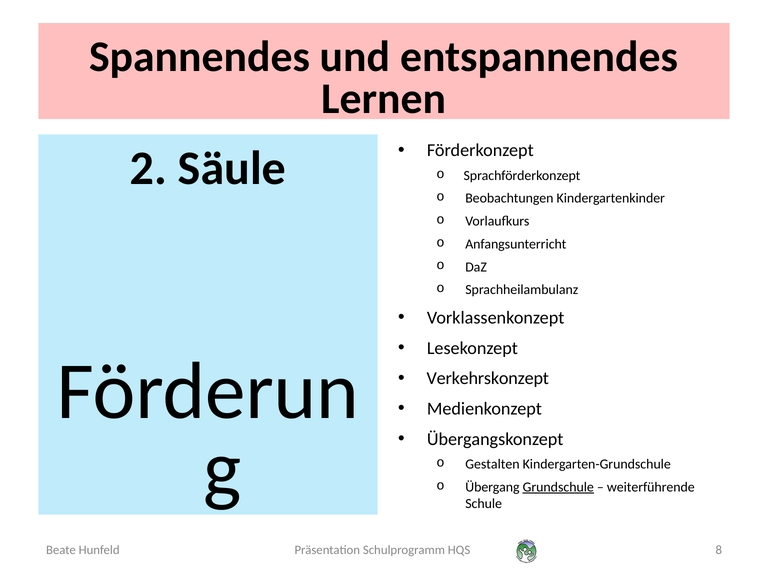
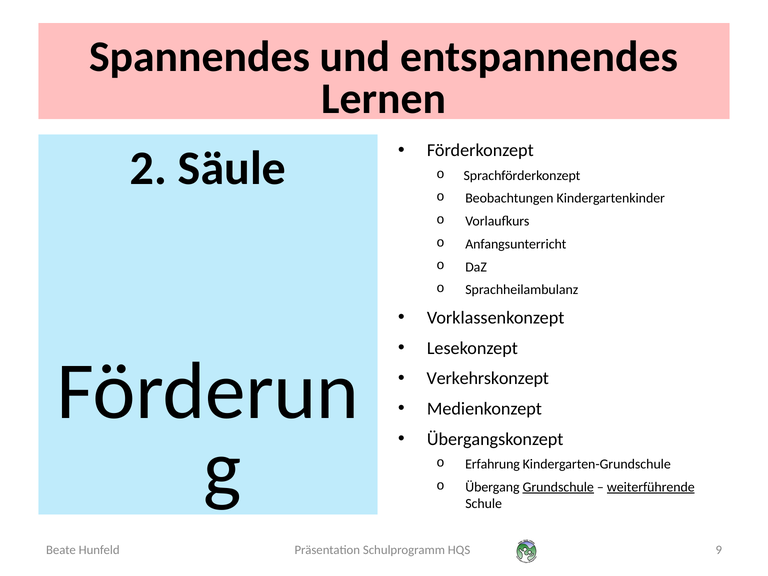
Gestalten: Gestalten -> Erfahrung
weiterführende underline: none -> present
8: 8 -> 9
